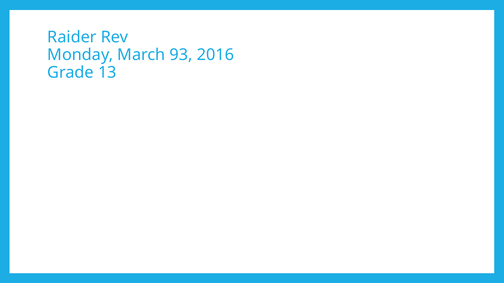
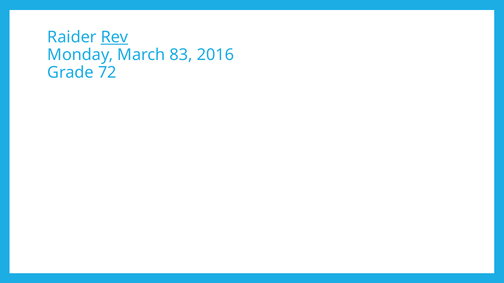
Rev underline: none -> present
93: 93 -> 83
13: 13 -> 72
